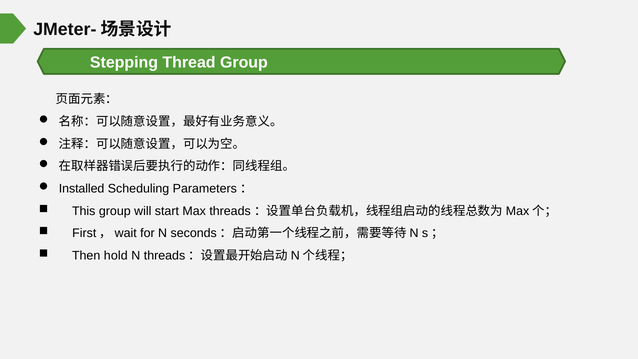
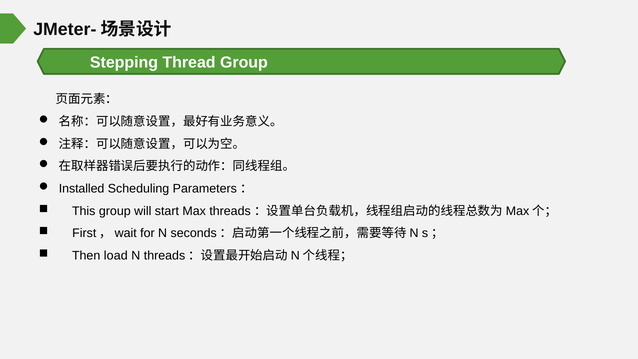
hold: hold -> load
